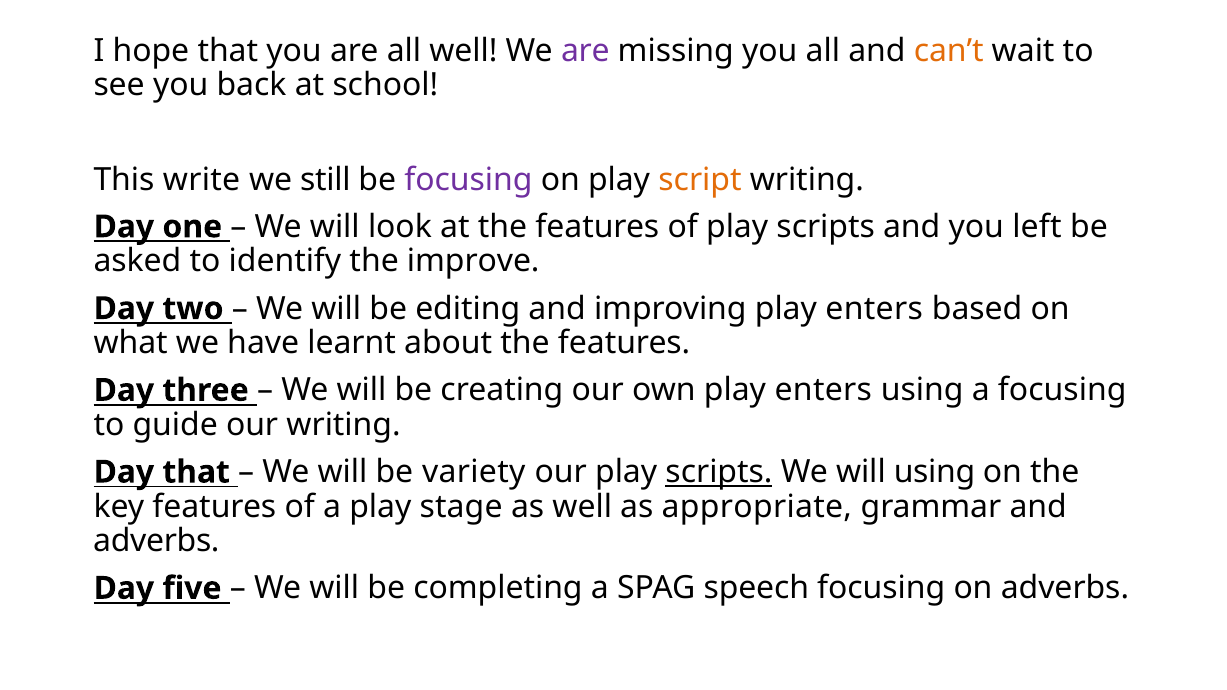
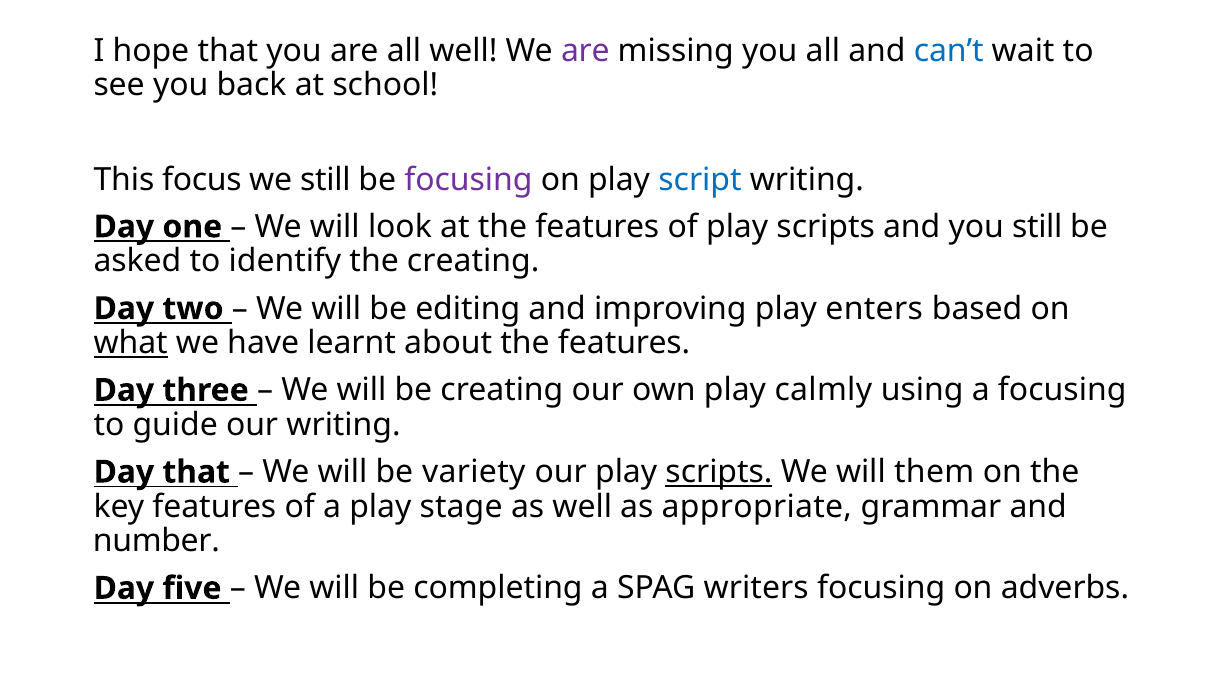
can’t colour: orange -> blue
write: write -> focus
script colour: orange -> blue
you left: left -> still
the improve: improve -> creating
what underline: none -> present
own play enters: enters -> calmly
will using: using -> them
adverbs at (156, 541): adverbs -> number
speech: speech -> writers
